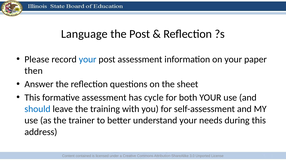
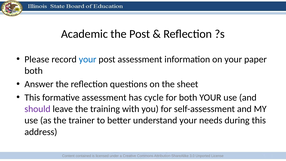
Language: Language -> Academic
then at (34, 71): then -> both
should colour: blue -> purple
